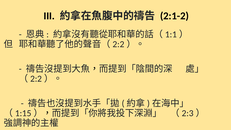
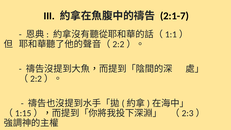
2:1-2: 2:1-2 -> 2:1-7
